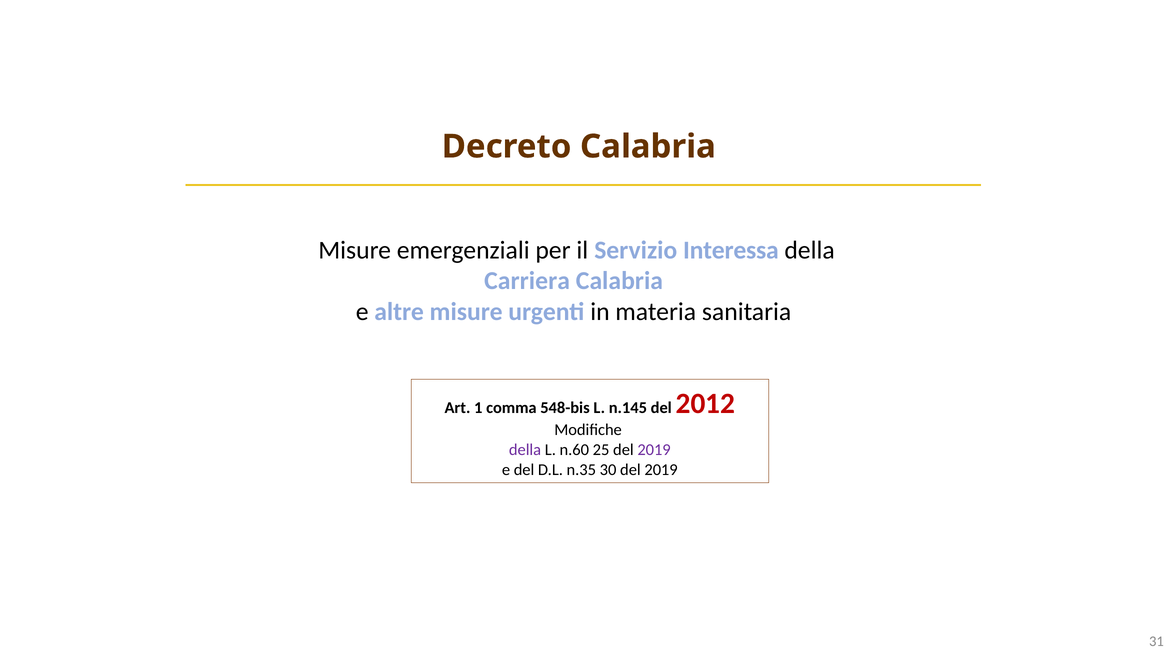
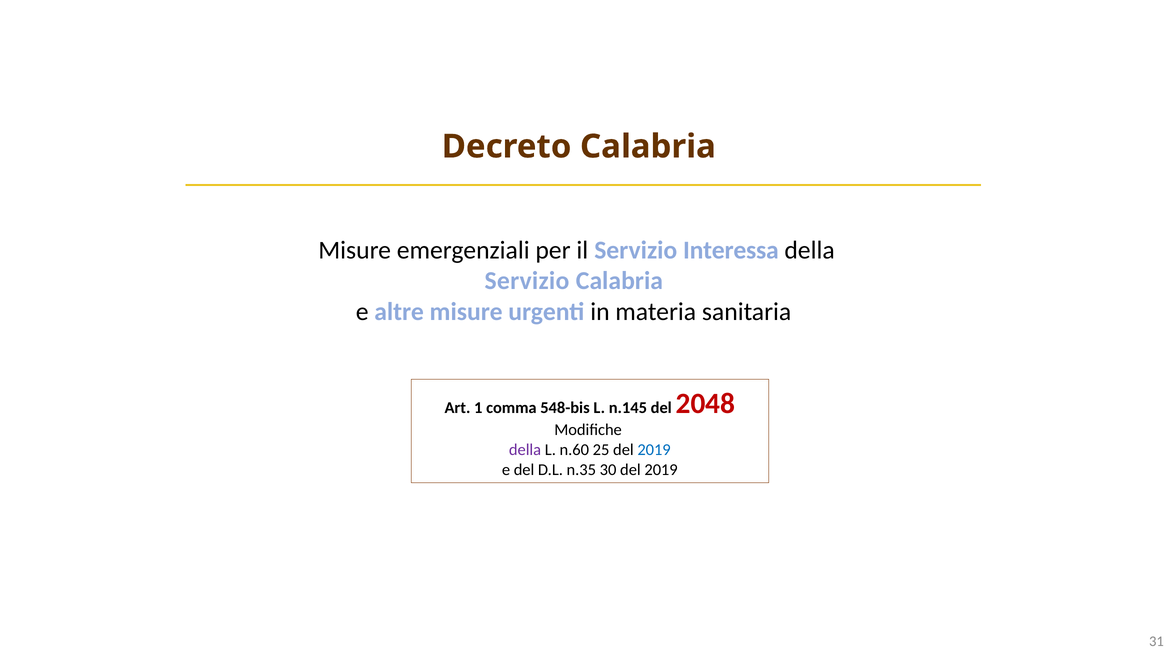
Carriera at (527, 281): Carriera -> Servizio
2012: 2012 -> 2048
2019 at (654, 449) colour: purple -> blue
